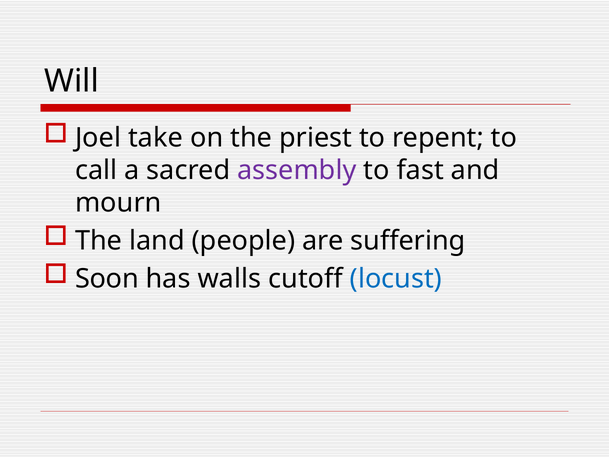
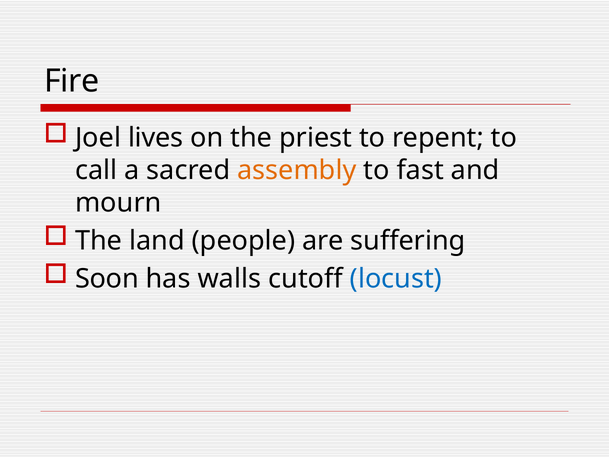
Will: Will -> Fire
take: take -> lives
assembly colour: purple -> orange
